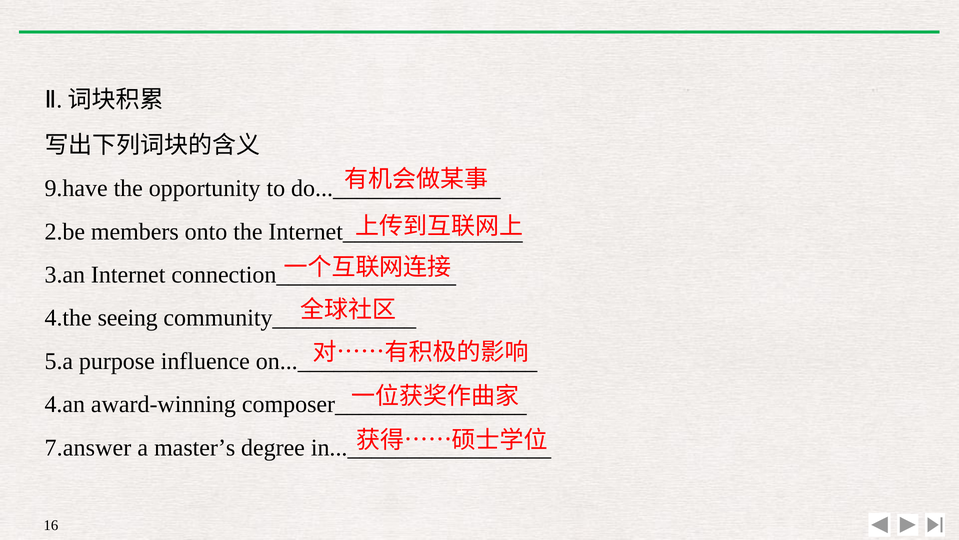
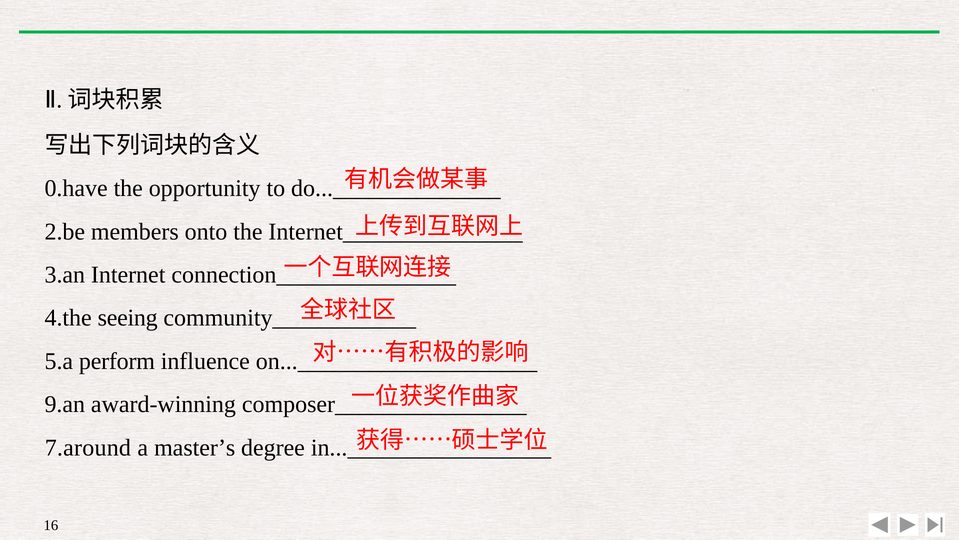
9.have: 9.have -> 0.have
purpose: purpose -> perform
4.an: 4.an -> 9.an
7.answer: 7.answer -> 7.around
